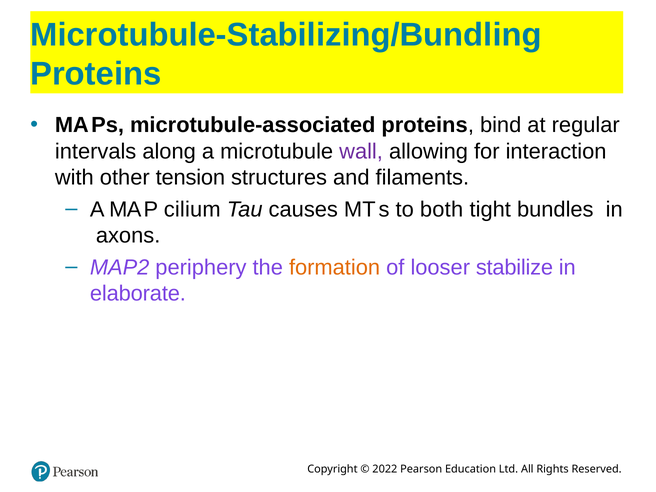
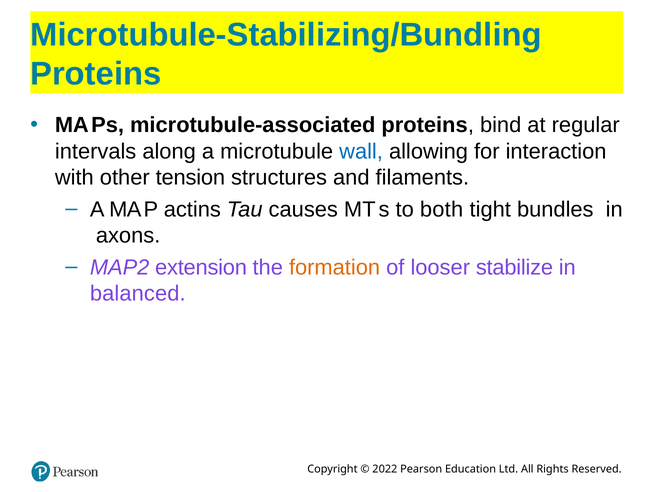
wall colour: purple -> blue
cilium: cilium -> actins
periphery: periphery -> extension
elaborate: elaborate -> balanced
